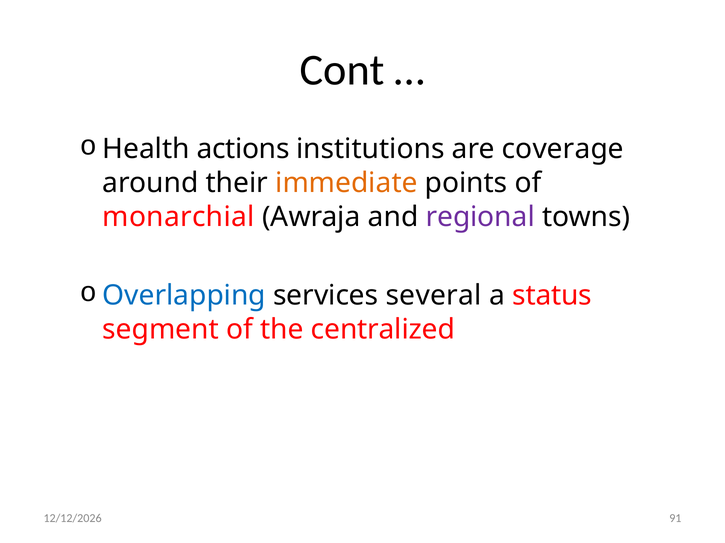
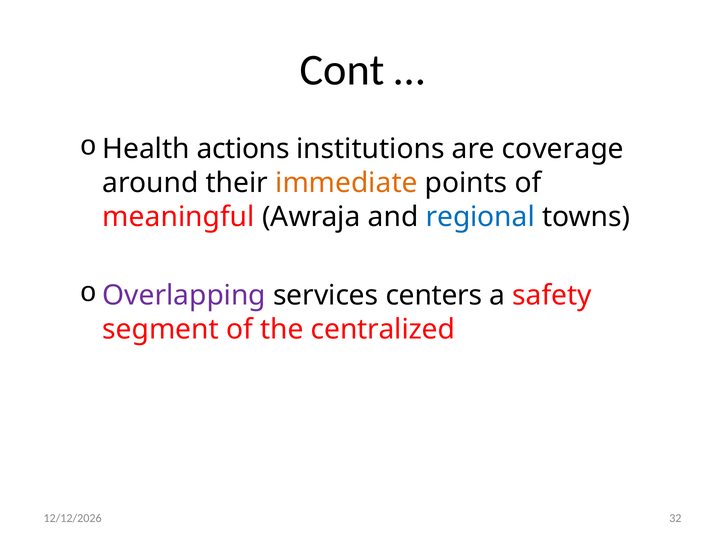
monarchial: monarchial -> meaningful
regional colour: purple -> blue
Overlapping colour: blue -> purple
several: several -> centers
status: status -> safety
91: 91 -> 32
